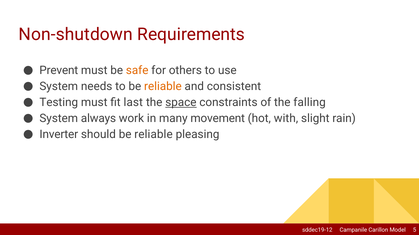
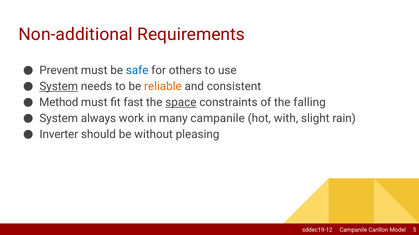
Non-shutdown: Non-shutdown -> Non-additional
safe colour: orange -> blue
System at (59, 87) underline: none -> present
Testing: Testing -> Method
last: last -> fast
many movement: movement -> campanile
should be reliable: reliable -> without
